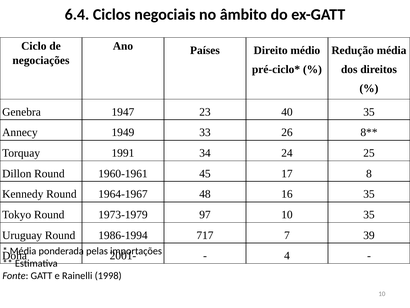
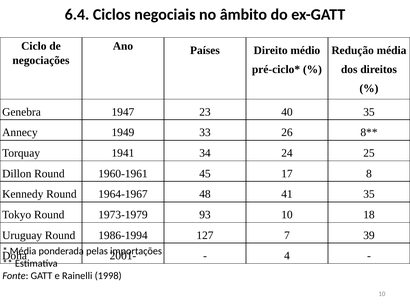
1991: 1991 -> 1941
16: 16 -> 41
97: 97 -> 93
10 35: 35 -> 18
717: 717 -> 127
